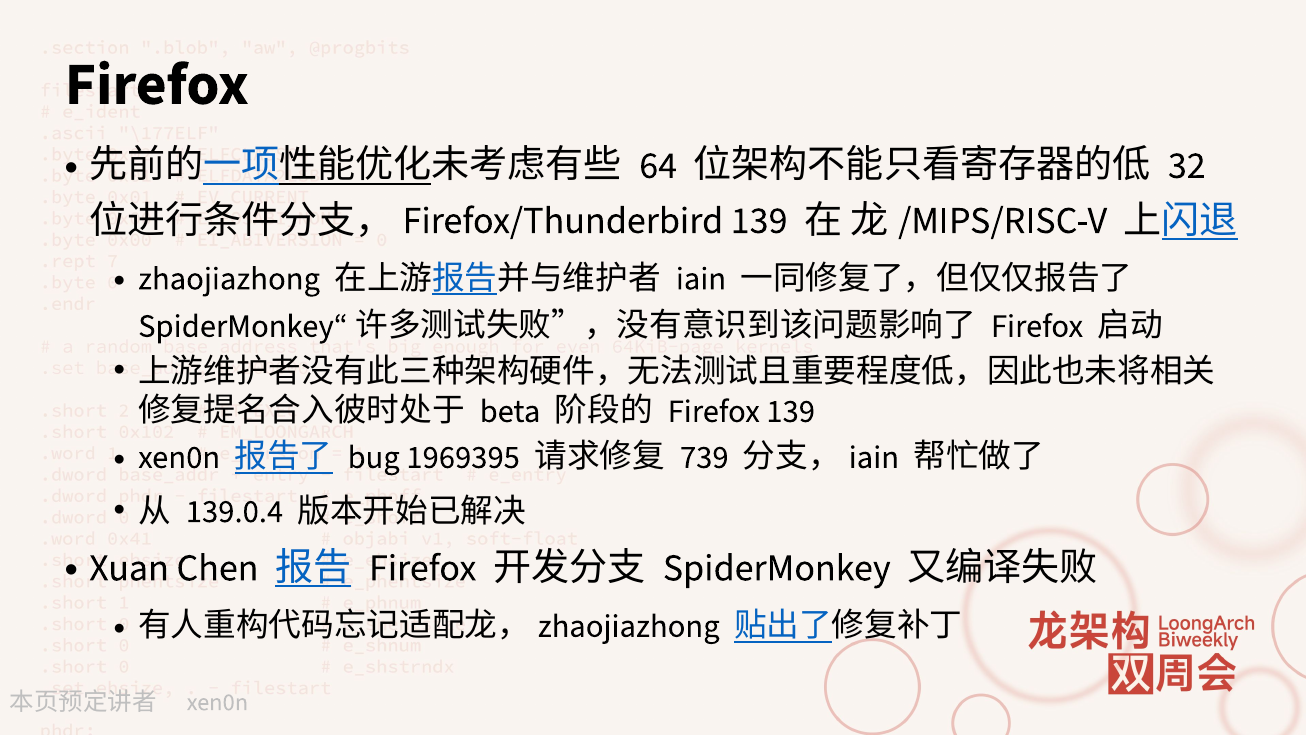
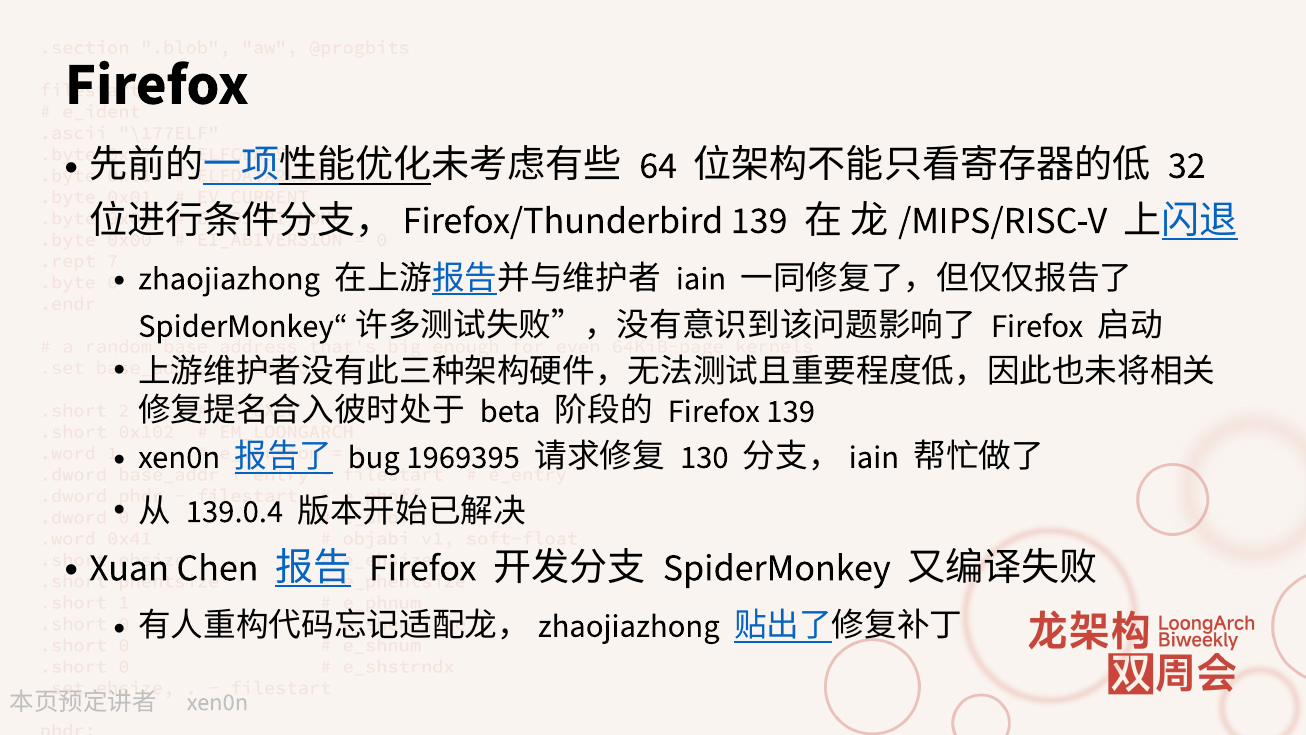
739: 739 -> 130
